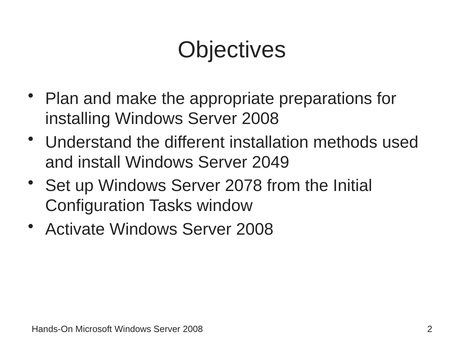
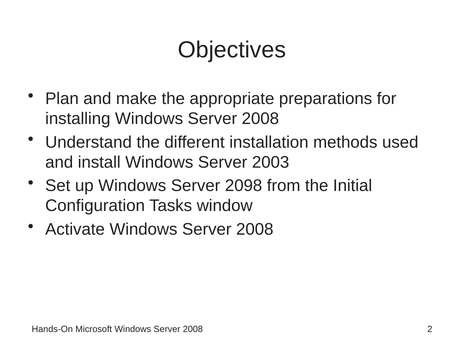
2049: 2049 -> 2003
2078: 2078 -> 2098
